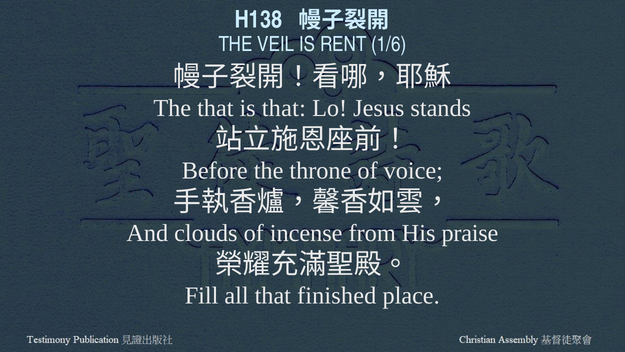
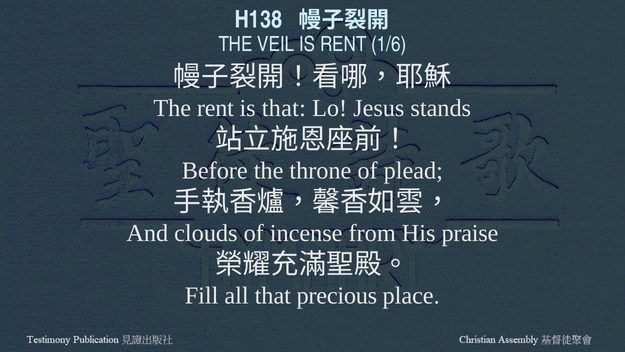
The that: that -> rent
voice: voice -> plead
finished: finished -> precious
